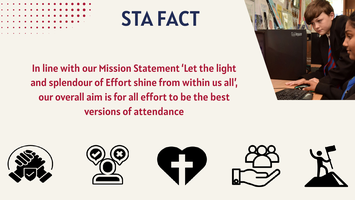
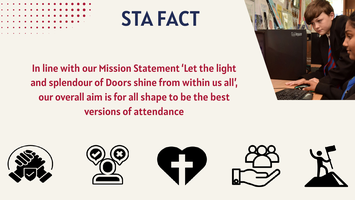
of Effort: Effort -> Doors
all effort: effort -> shape
